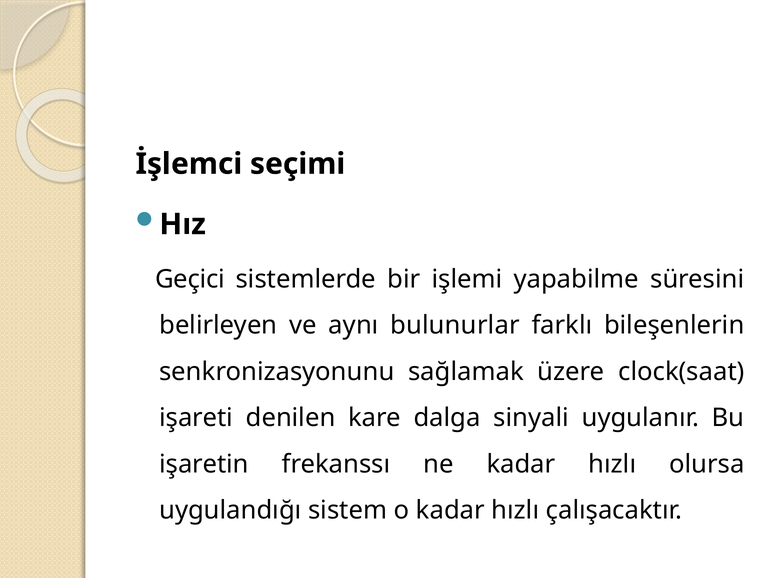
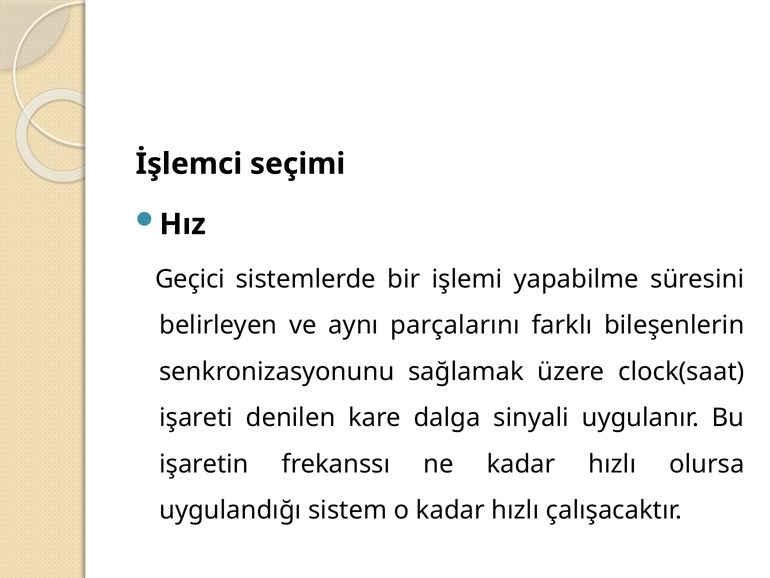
bulunurlar: bulunurlar -> parçalarını
